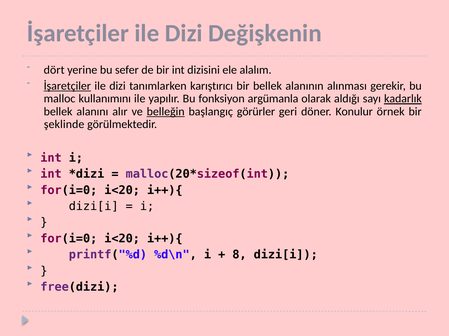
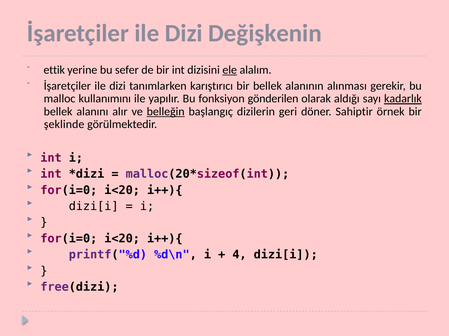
dört: dört -> ettik
ele underline: none -> present
İşaretçiler at (67, 86) underline: present -> none
argümanla: argümanla -> gönderilen
görürler: görürler -> dizilerin
Konulur: Konulur -> Sahiptir
8: 8 -> 4
